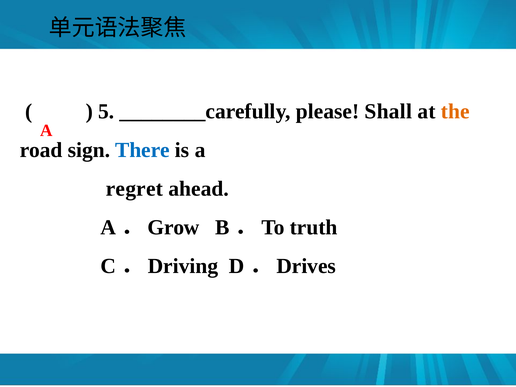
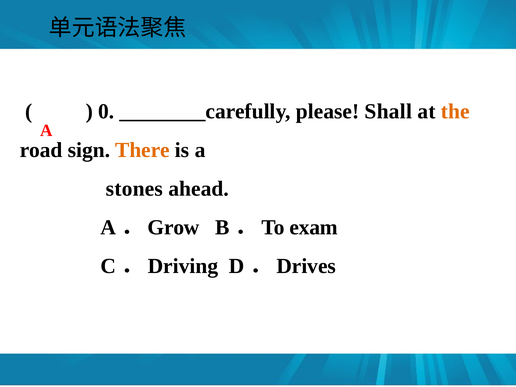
5: 5 -> 0
There colour: blue -> orange
regret: regret -> stones
truth: truth -> exam
